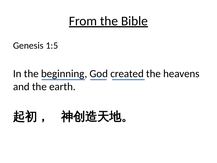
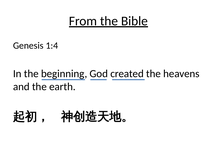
1:5: 1:5 -> 1:4
